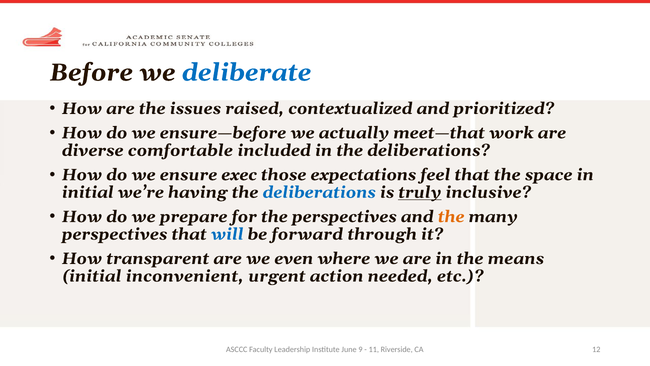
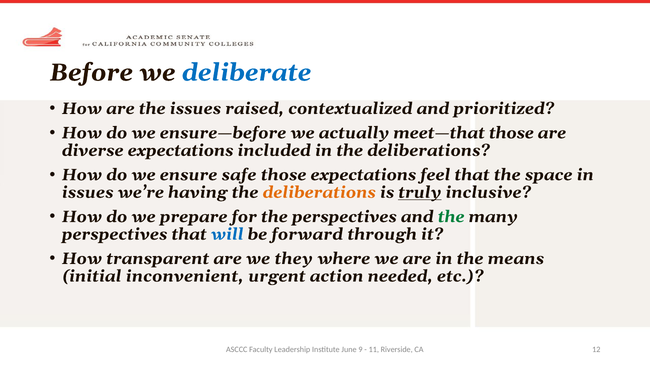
meet—that work: work -> those
diverse comfortable: comfortable -> expectations
exec: exec -> safe
initial at (88, 192): initial -> issues
deliberations at (319, 192) colour: blue -> orange
the at (451, 216) colour: orange -> green
even: even -> they
